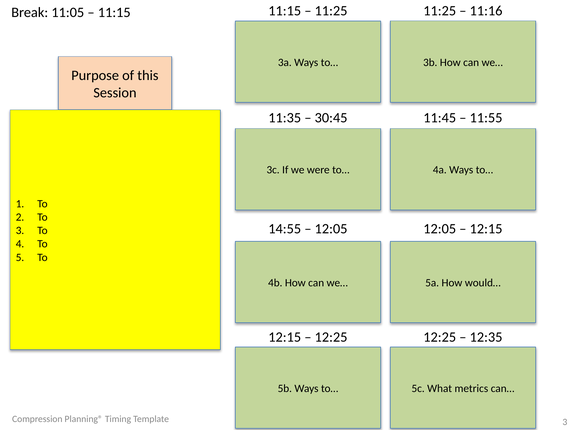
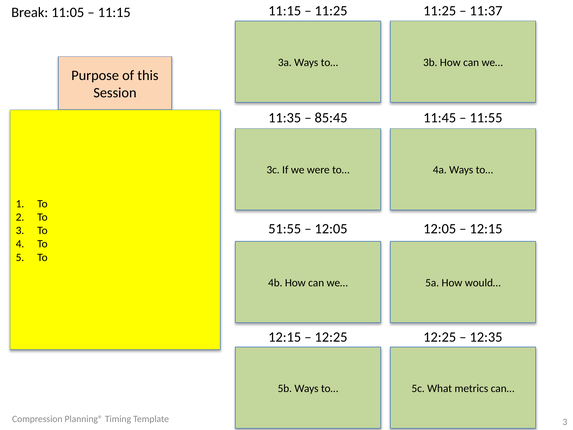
11:16: 11:16 -> 11:37
30:45: 30:45 -> 85:45
14:55: 14:55 -> 51:55
